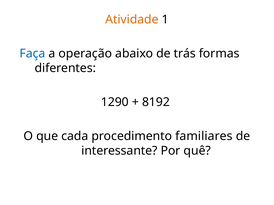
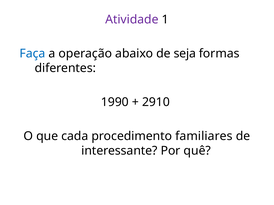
Atividade colour: orange -> purple
trás: trás -> seja
1290: 1290 -> 1990
8192: 8192 -> 2910
